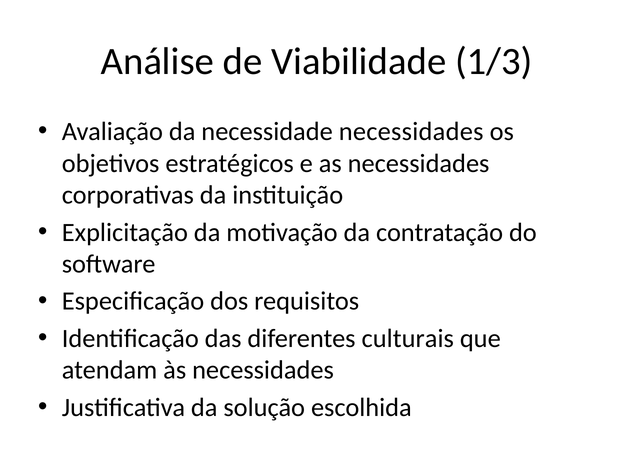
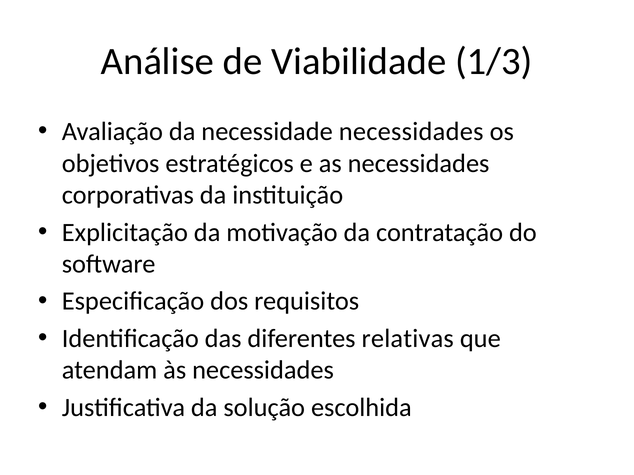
culturais: culturais -> relativas
